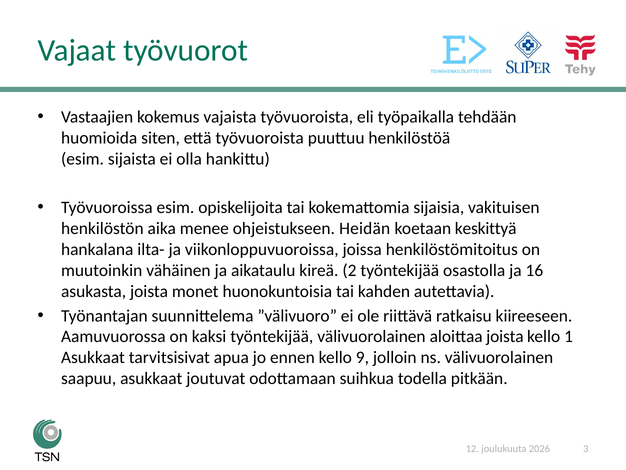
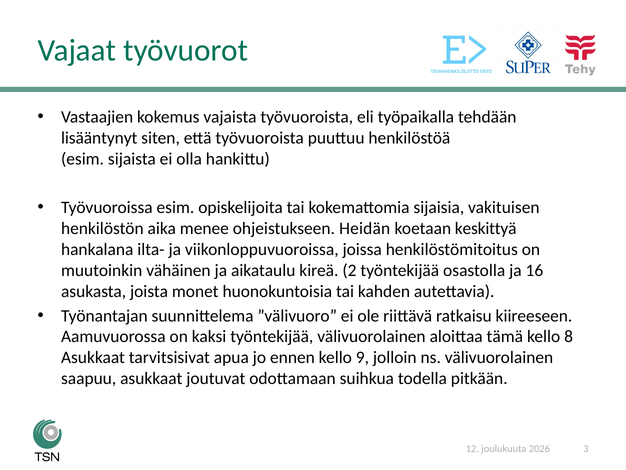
huomioida: huomioida -> lisääntynyt
aloittaa joista: joista -> tämä
1: 1 -> 8
